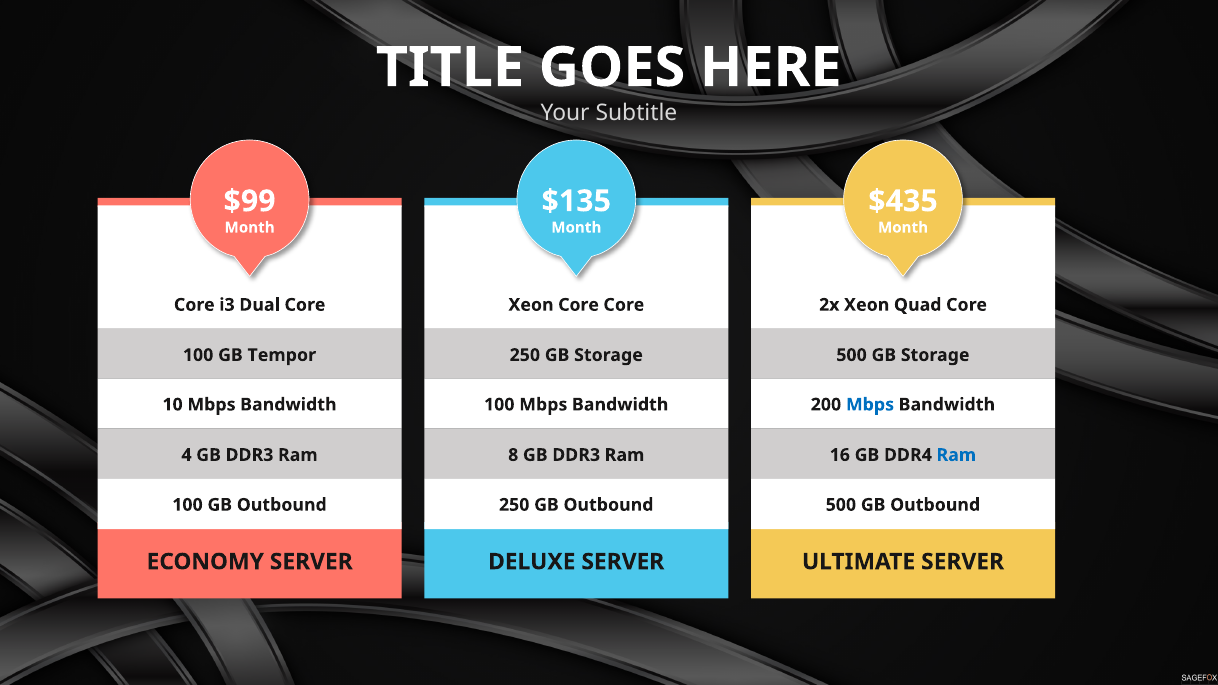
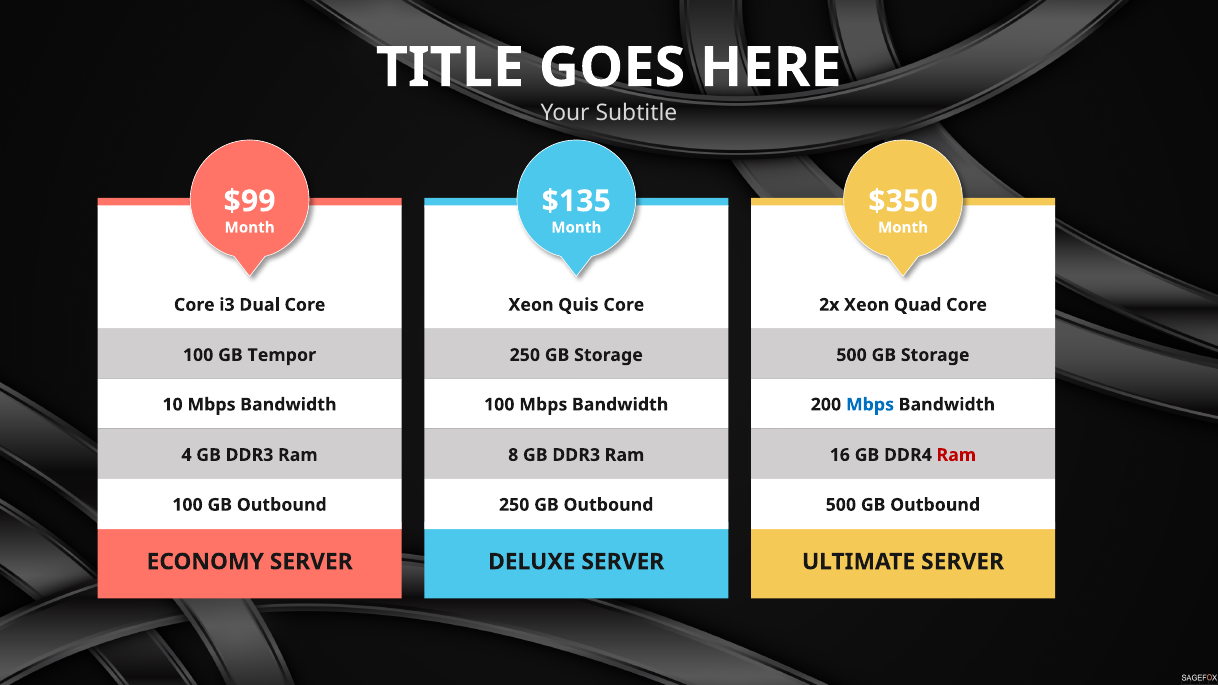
$435: $435 -> $350
Xeon Core: Core -> Quis
Ram at (956, 455) colour: blue -> red
